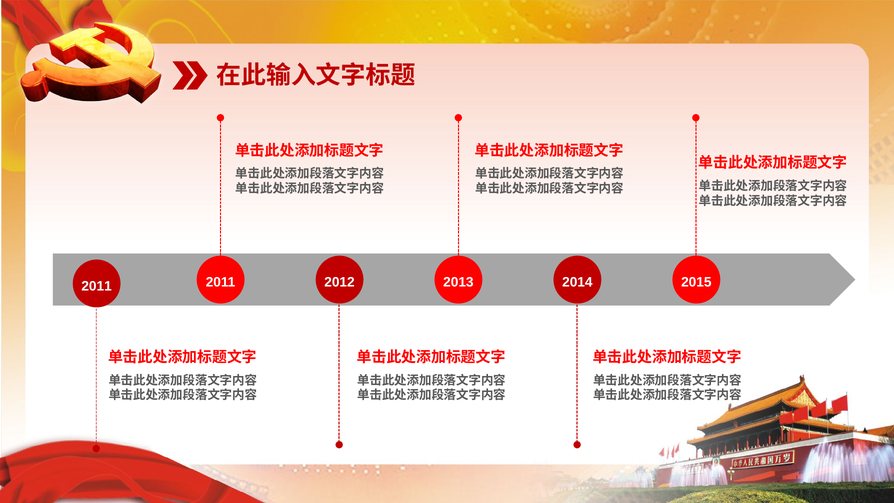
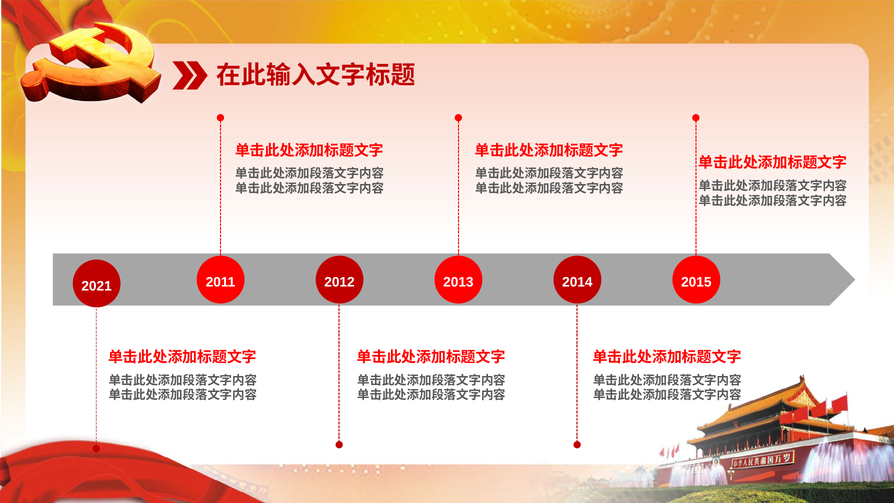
2011 at (97, 286): 2011 -> 2021
